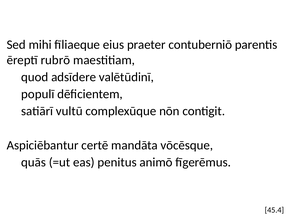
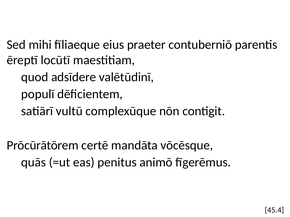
rubrō: rubrō -> locūtī
Aspiciēbantur: Aspiciēbantur -> Prōcūrātōrem
